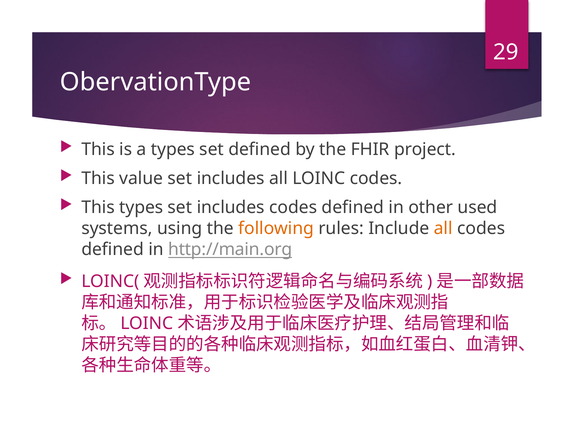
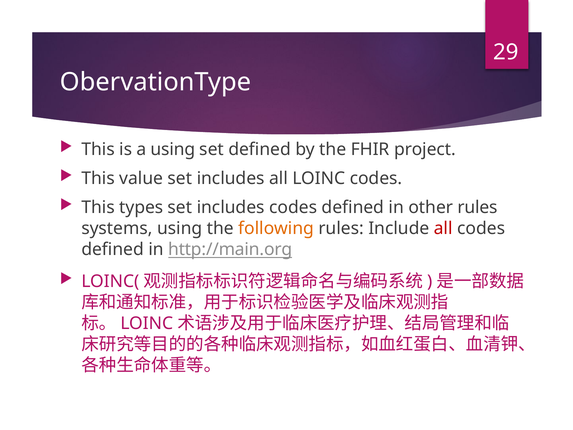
a types: types -> using
other used: used -> rules
all at (443, 228) colour: orange -> red
